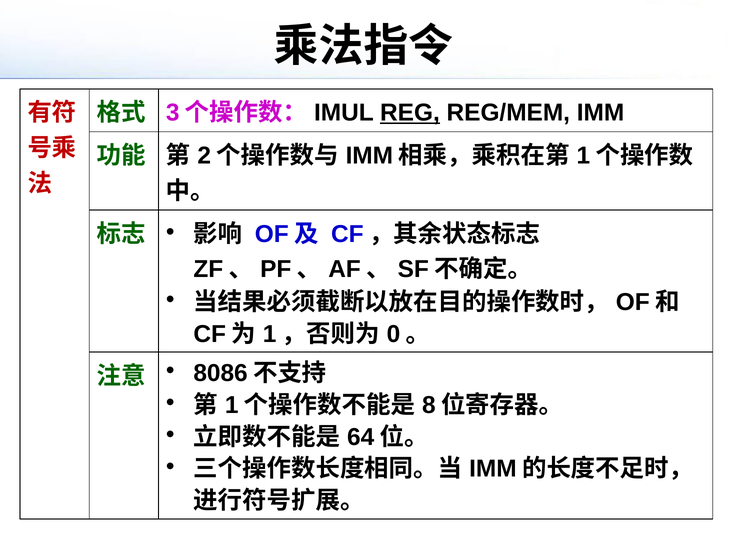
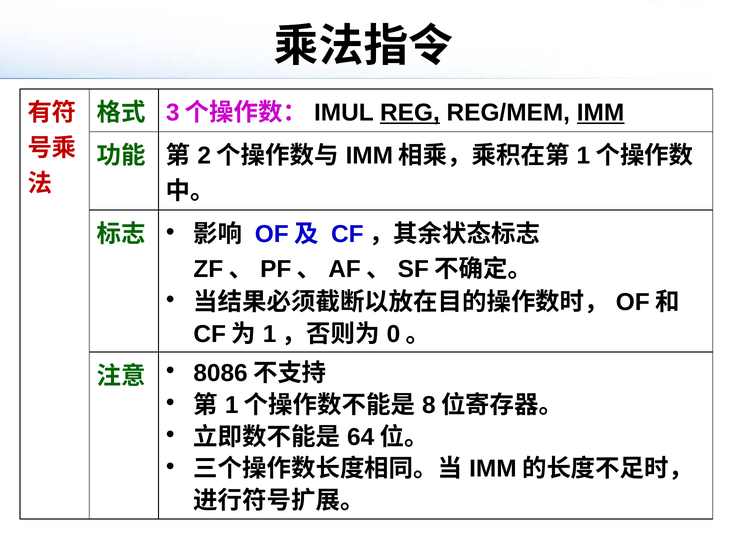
IMM underline: none -> present
